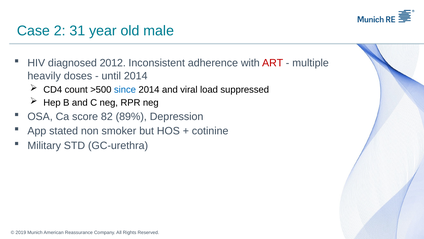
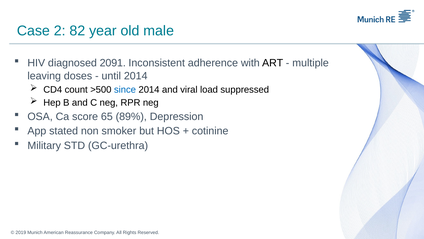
31: 31 -> 82
2012: 2012 -> 2091
ART colour: red -> black
heavily: heavily -> leaving
82: 82 -> 65
